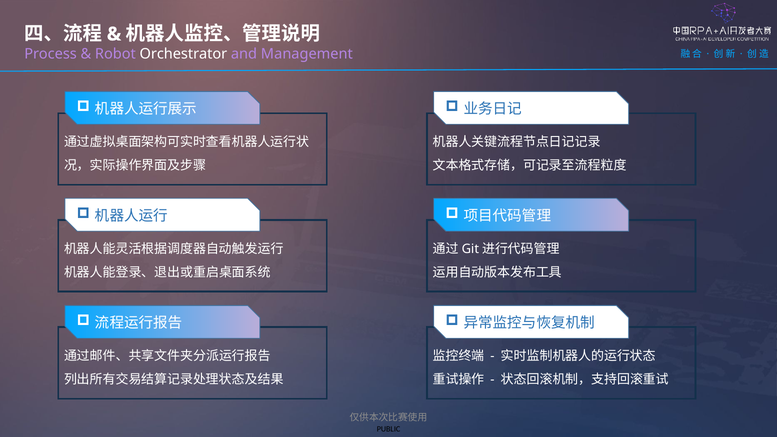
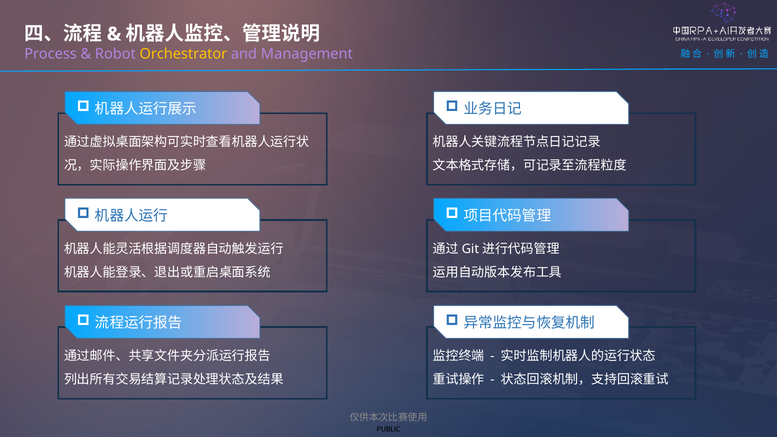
Orchestrator colour: white -> yellow
